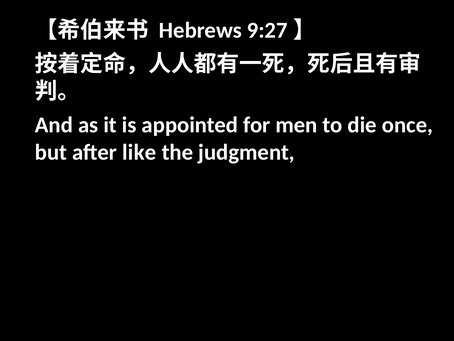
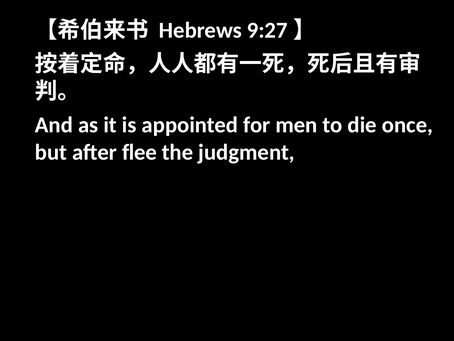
like: like -> flee
